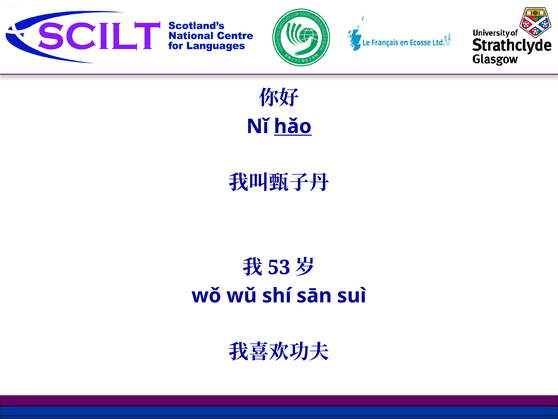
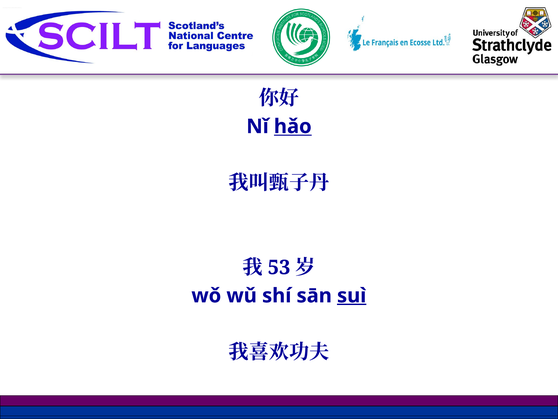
suì underline: none -> present
